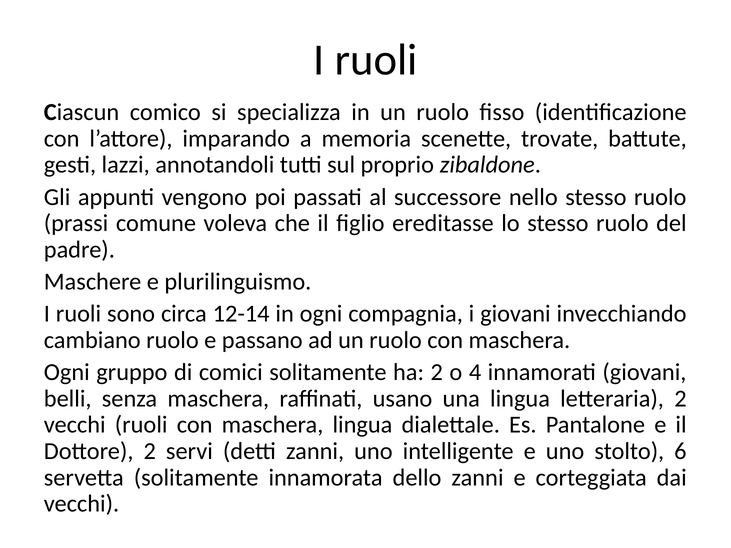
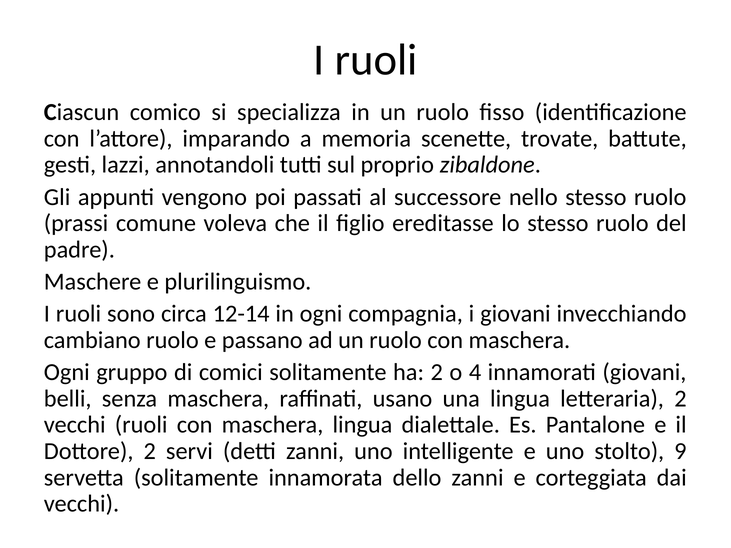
6: 6 -> 9
